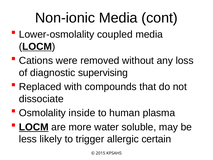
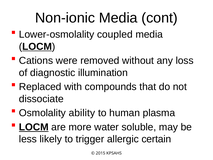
supervising: supervising -> illumination
inside: inside -> ability
